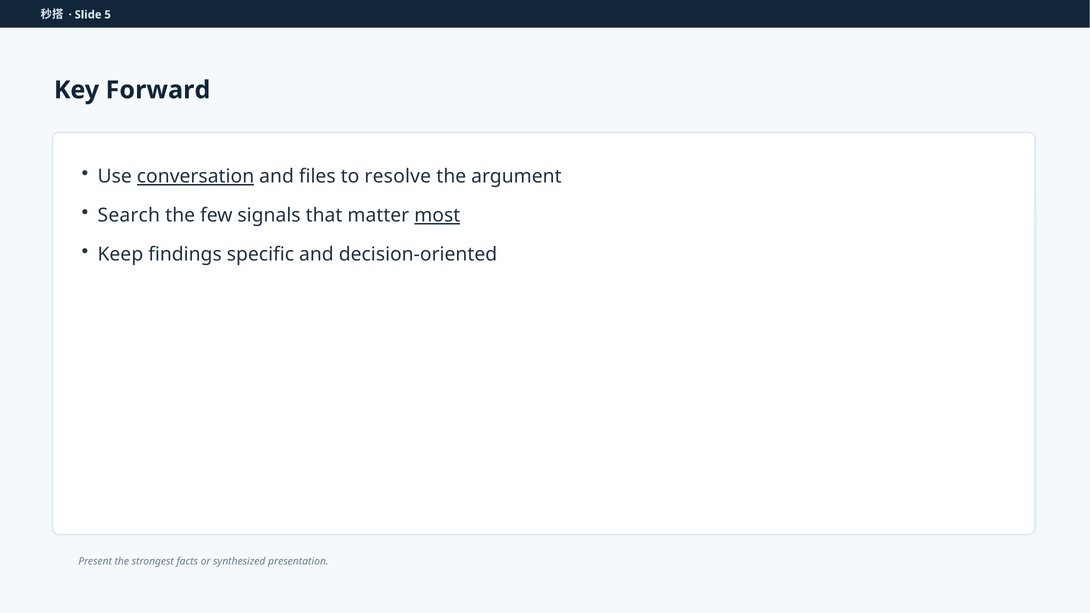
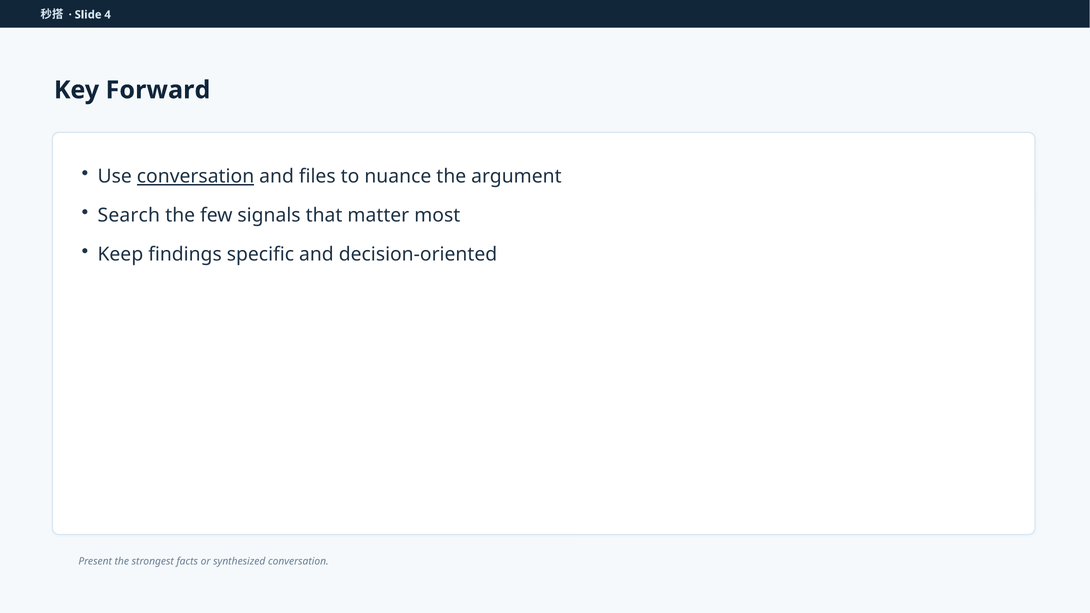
5: 5 -> 4
resolve: resolve -> nuance
most underline: present -> none
synthesized presentation: presentation -> conversation
